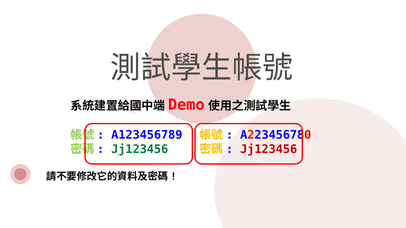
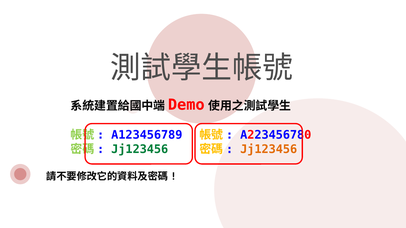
Jj123456 at (269, 149) colour: red -> orange
